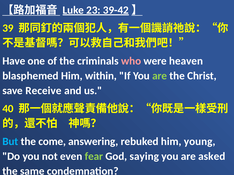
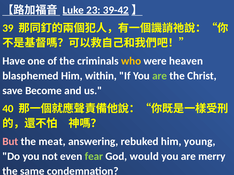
who colour: pink -> yellow
Receive: Receive -> Become
But colour: light blue -> pink
come: come -> meat
saying: saying -> would
asked: asked -> merry
